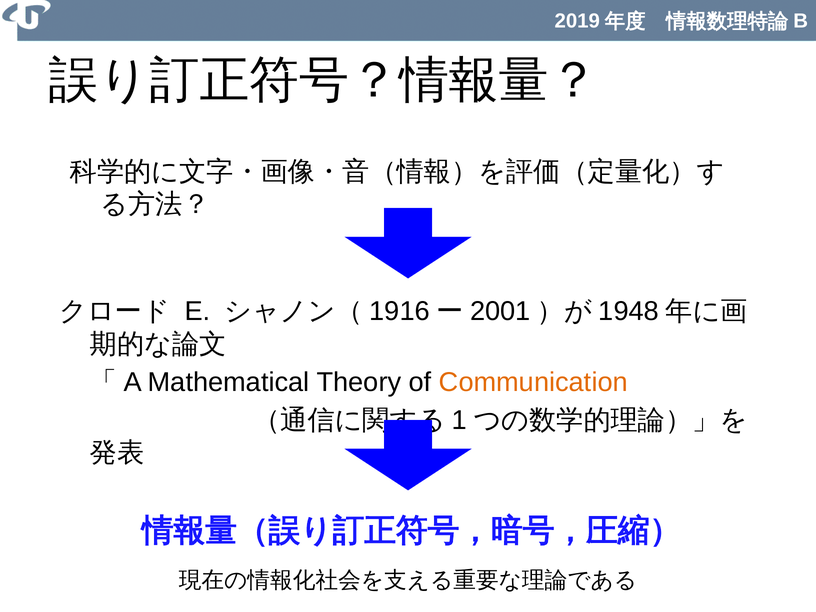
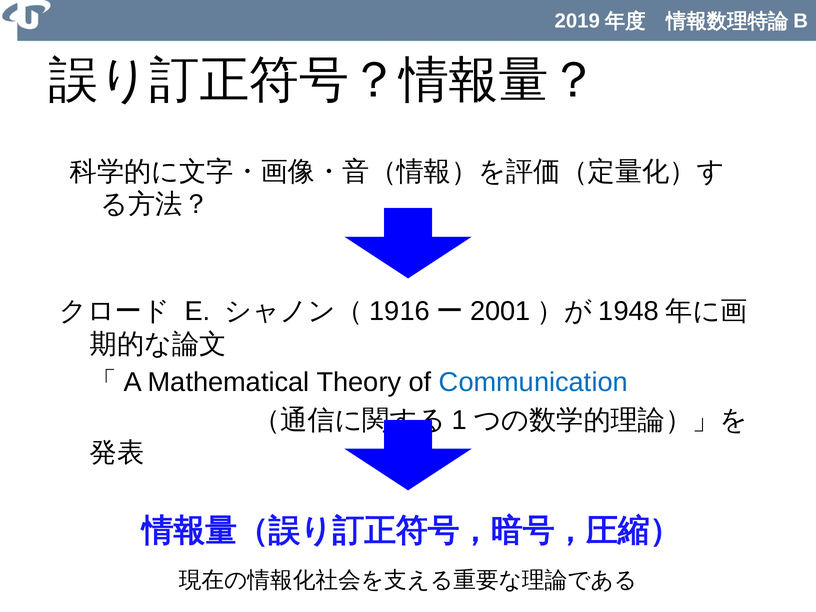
Communication colour: orange -> blue
